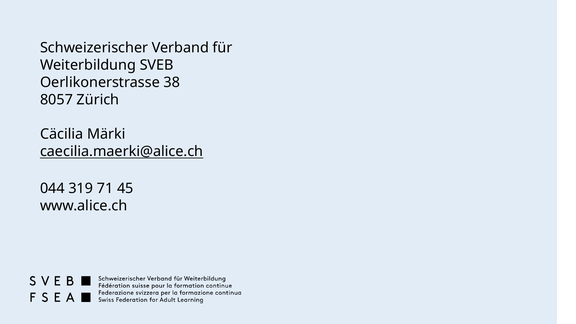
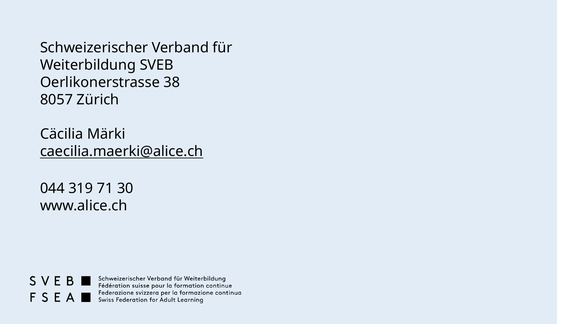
45: 45 -> 30
